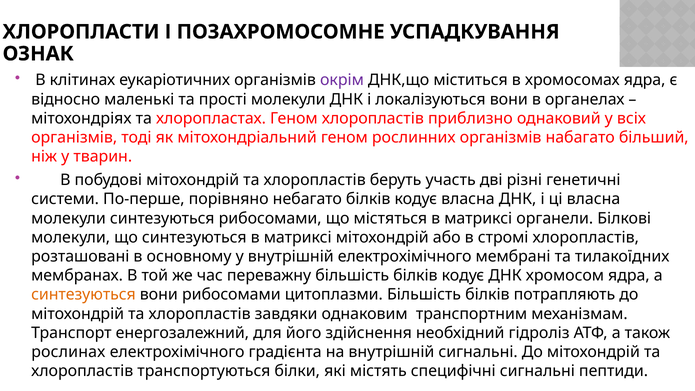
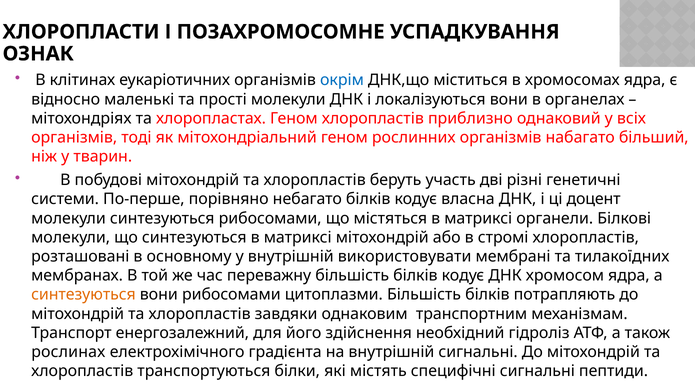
окрім colour: purple -> blue
ці власна: власна -> доцент
внутрішній електрохімічного: електрохімічного -> використовувати
